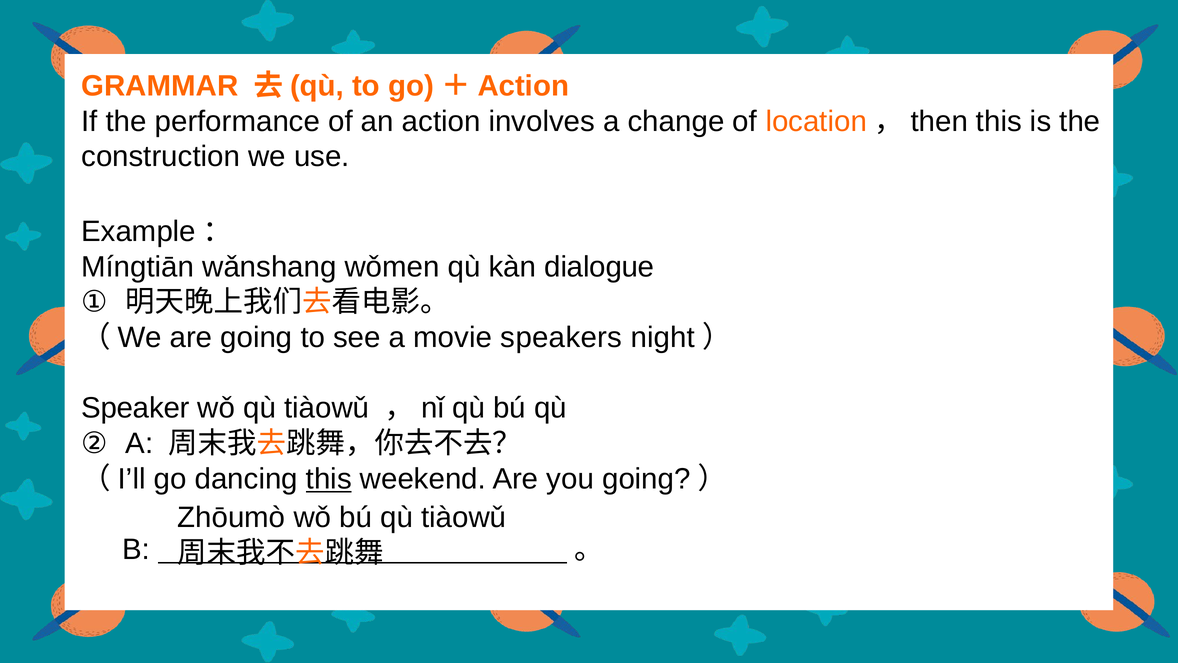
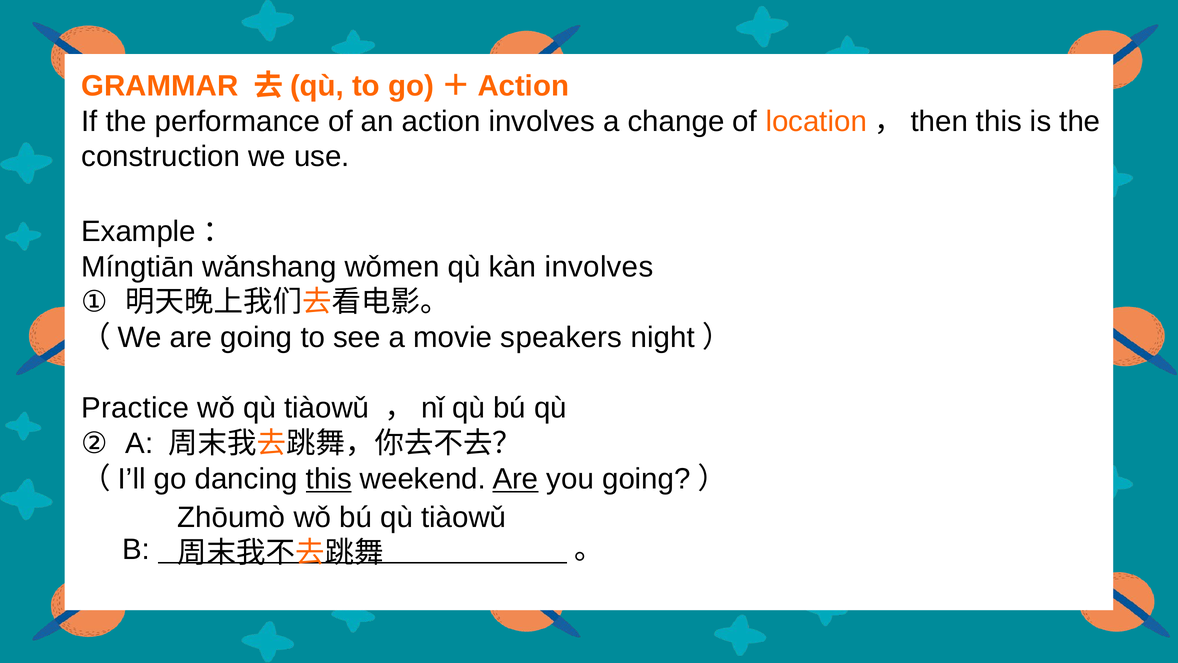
kàn dialogue: dialogue -> involves
Speaker: Speaker -> Practice
Are at (515, 479) underline: none -> present
